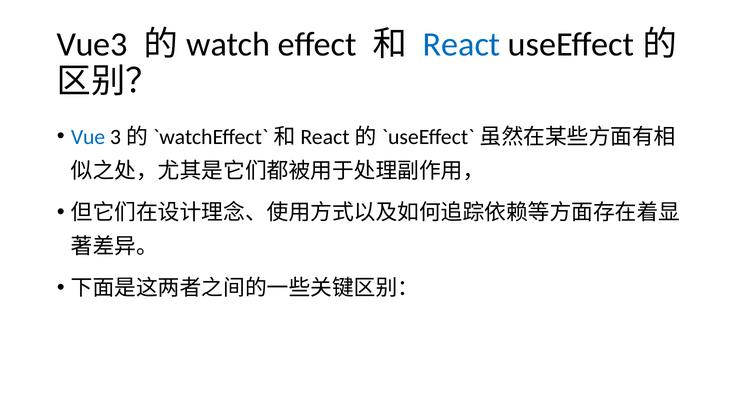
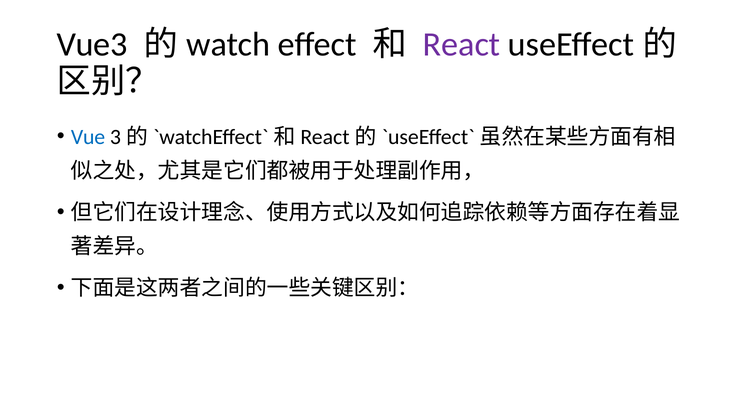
React colour: blue -> purple
